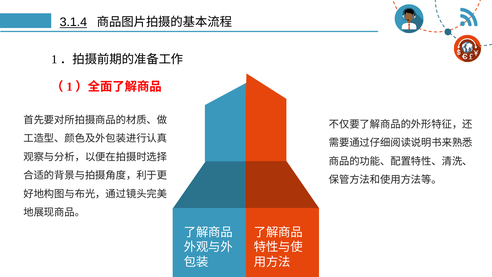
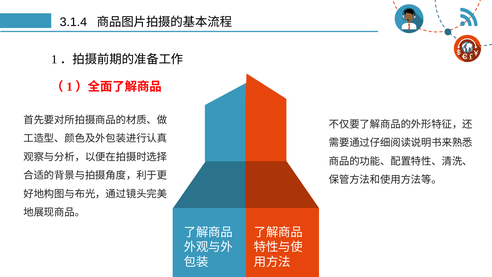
3.1.4 underline: present -> none
